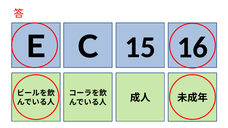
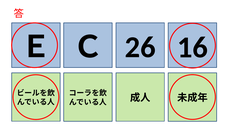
15: 15 -> 26
